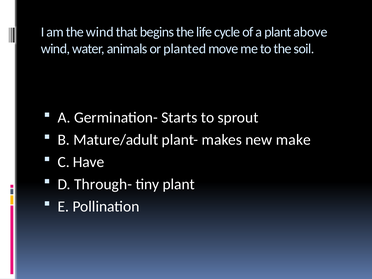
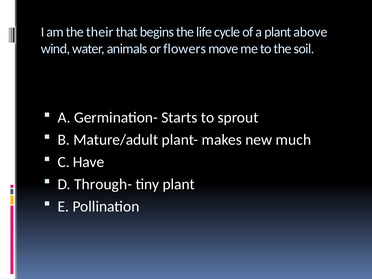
the wind: wind -> their
planted: planted -> flowers
make: make -> much
